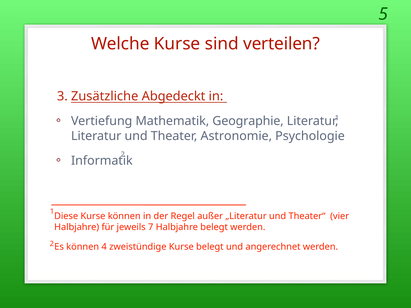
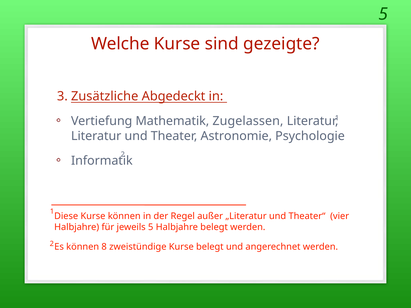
verteilen: verteilen -> gezeigte
Geographie: Geographie -> Zugelassen
jeweils 7: 7 -> 5
4: 4 -> 8
